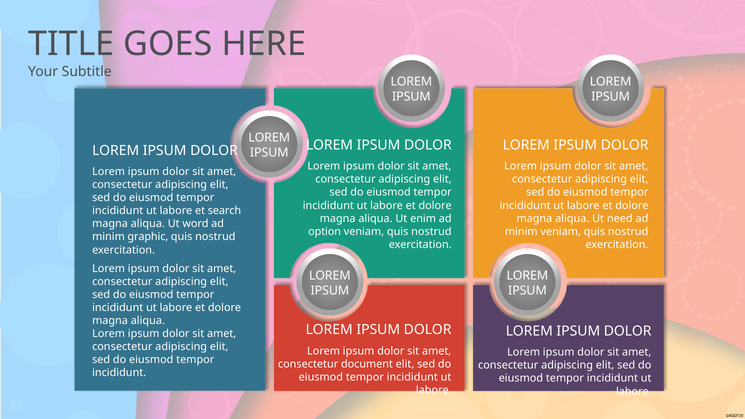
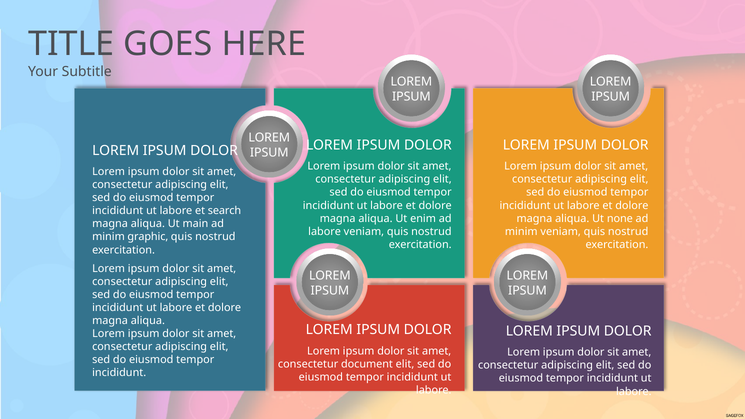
need: need -> none
word: word -> main
option at (325, 232): option -> labore
